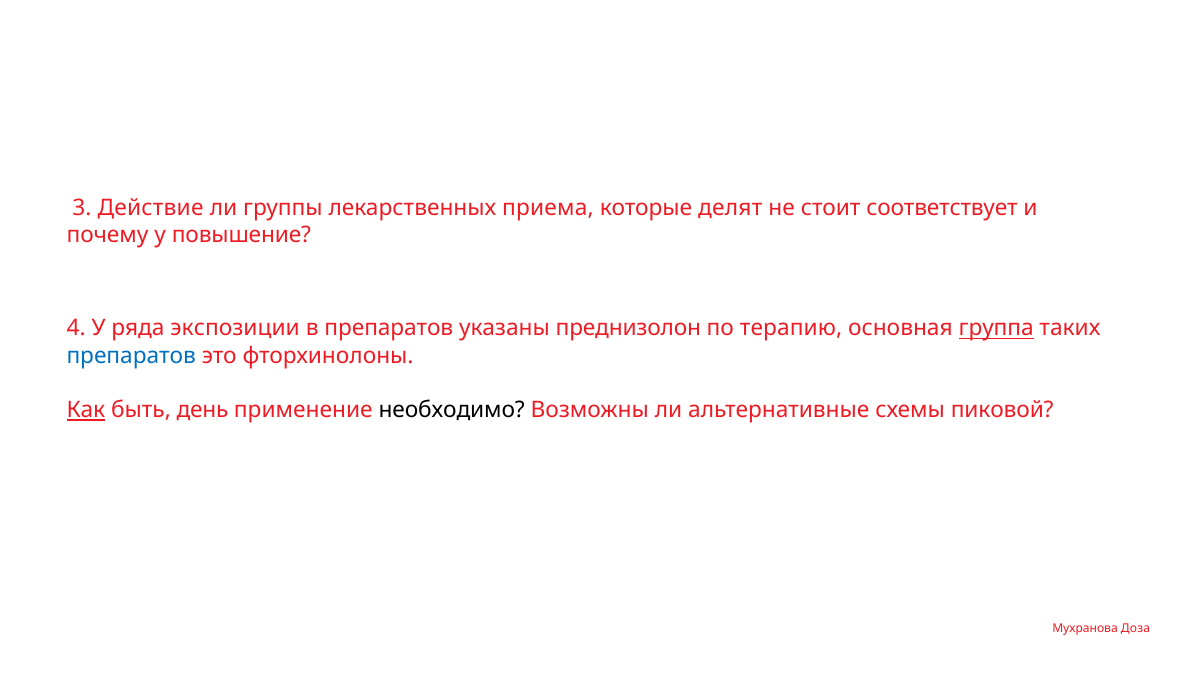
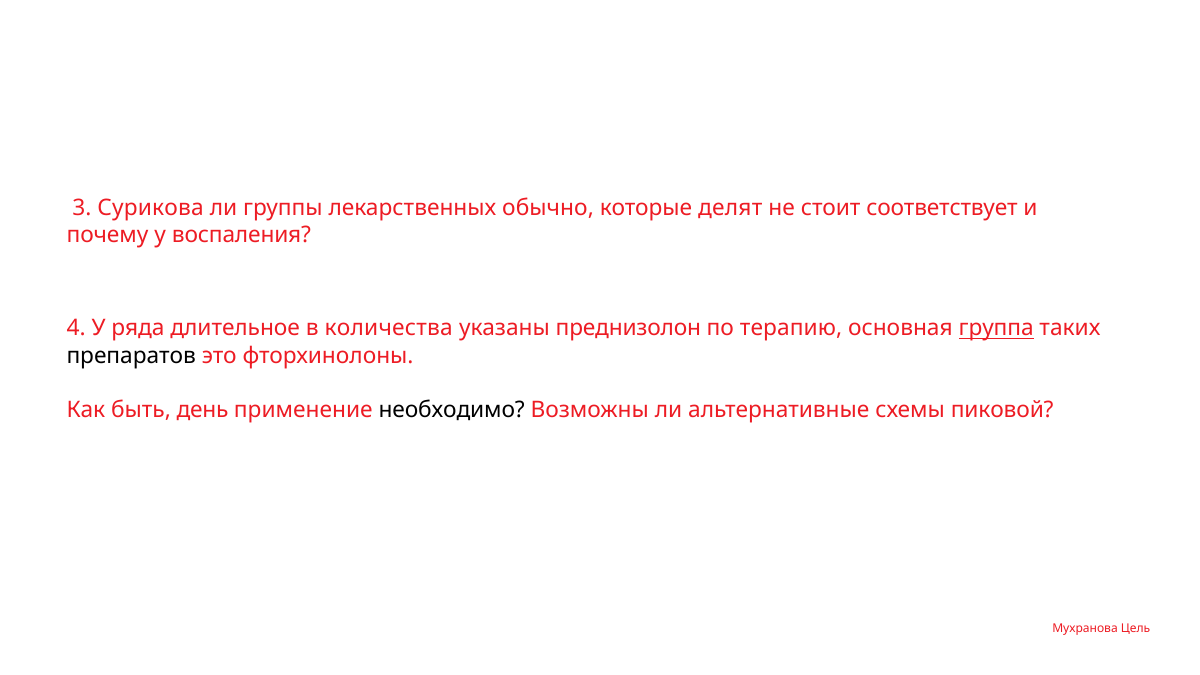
Действие: Действие -> Сурикова
приема: приема -> обычно
повышение: повышение -> воспаления
экспозиции: экспозиции -> длительное
в препаратов: препаратов -> количества
препаратов at (131, 356) colour: blue -> black
Как underline: present -> none
Доза: Доза -> Цель
